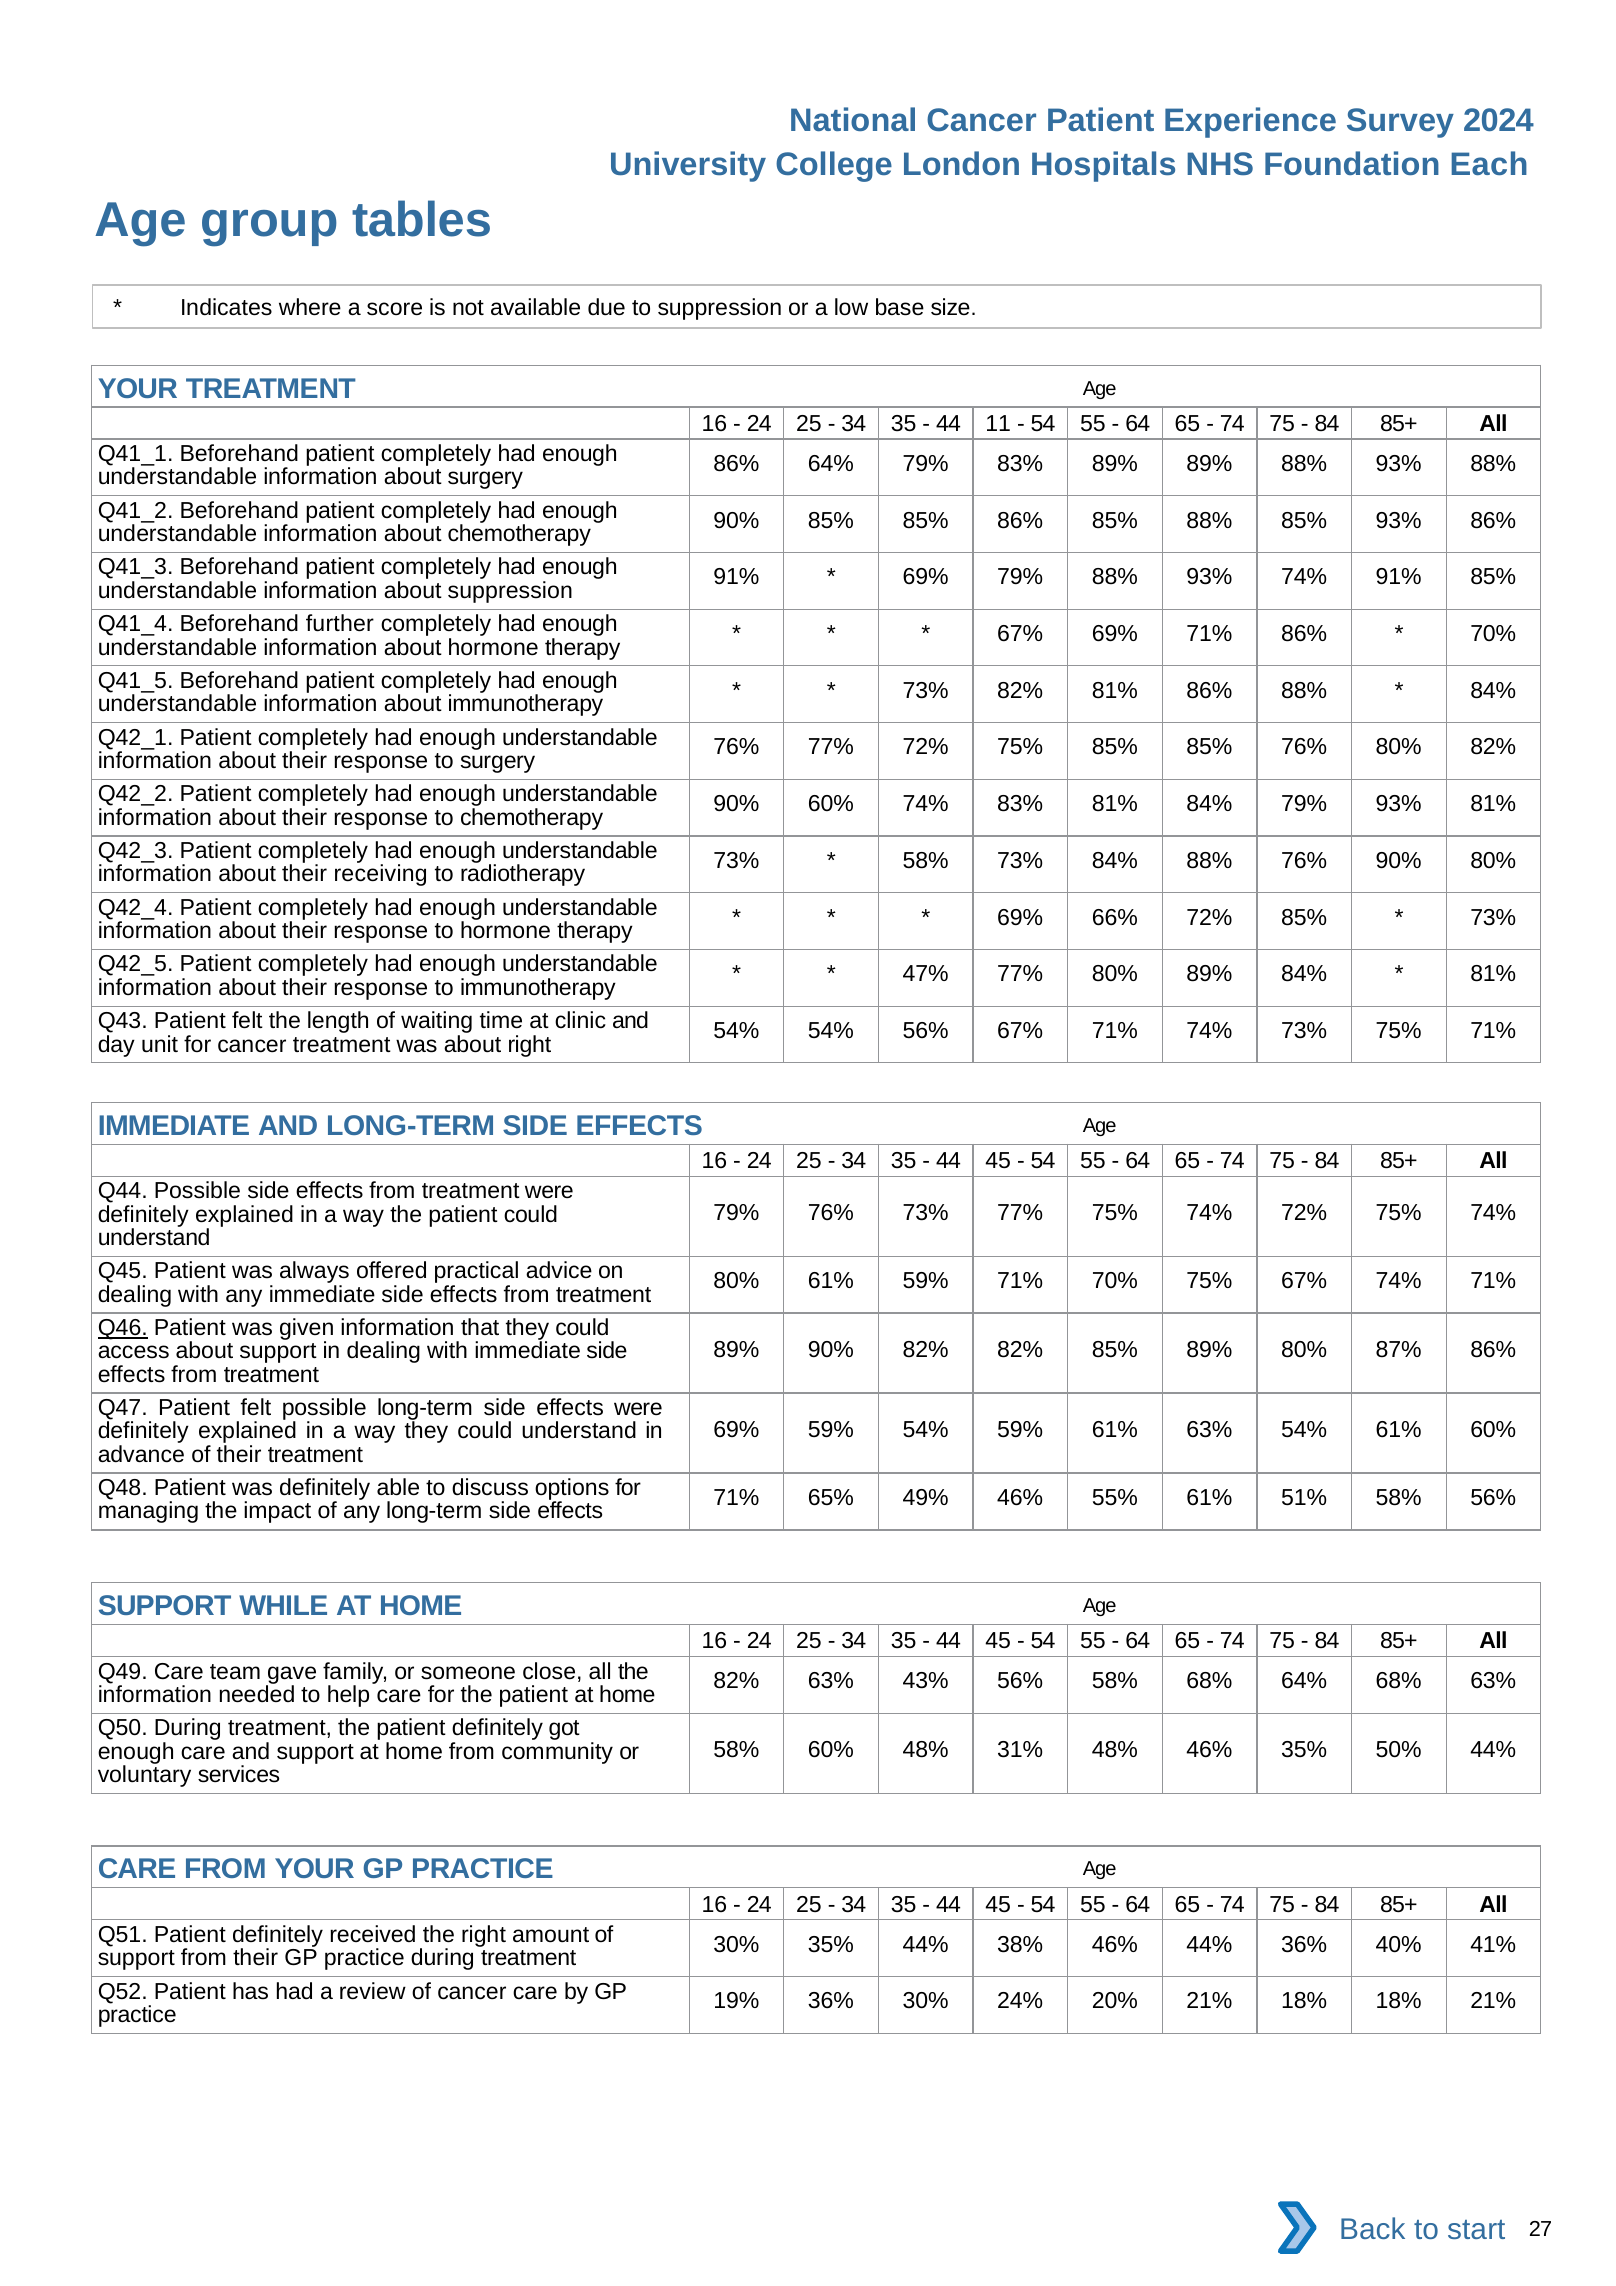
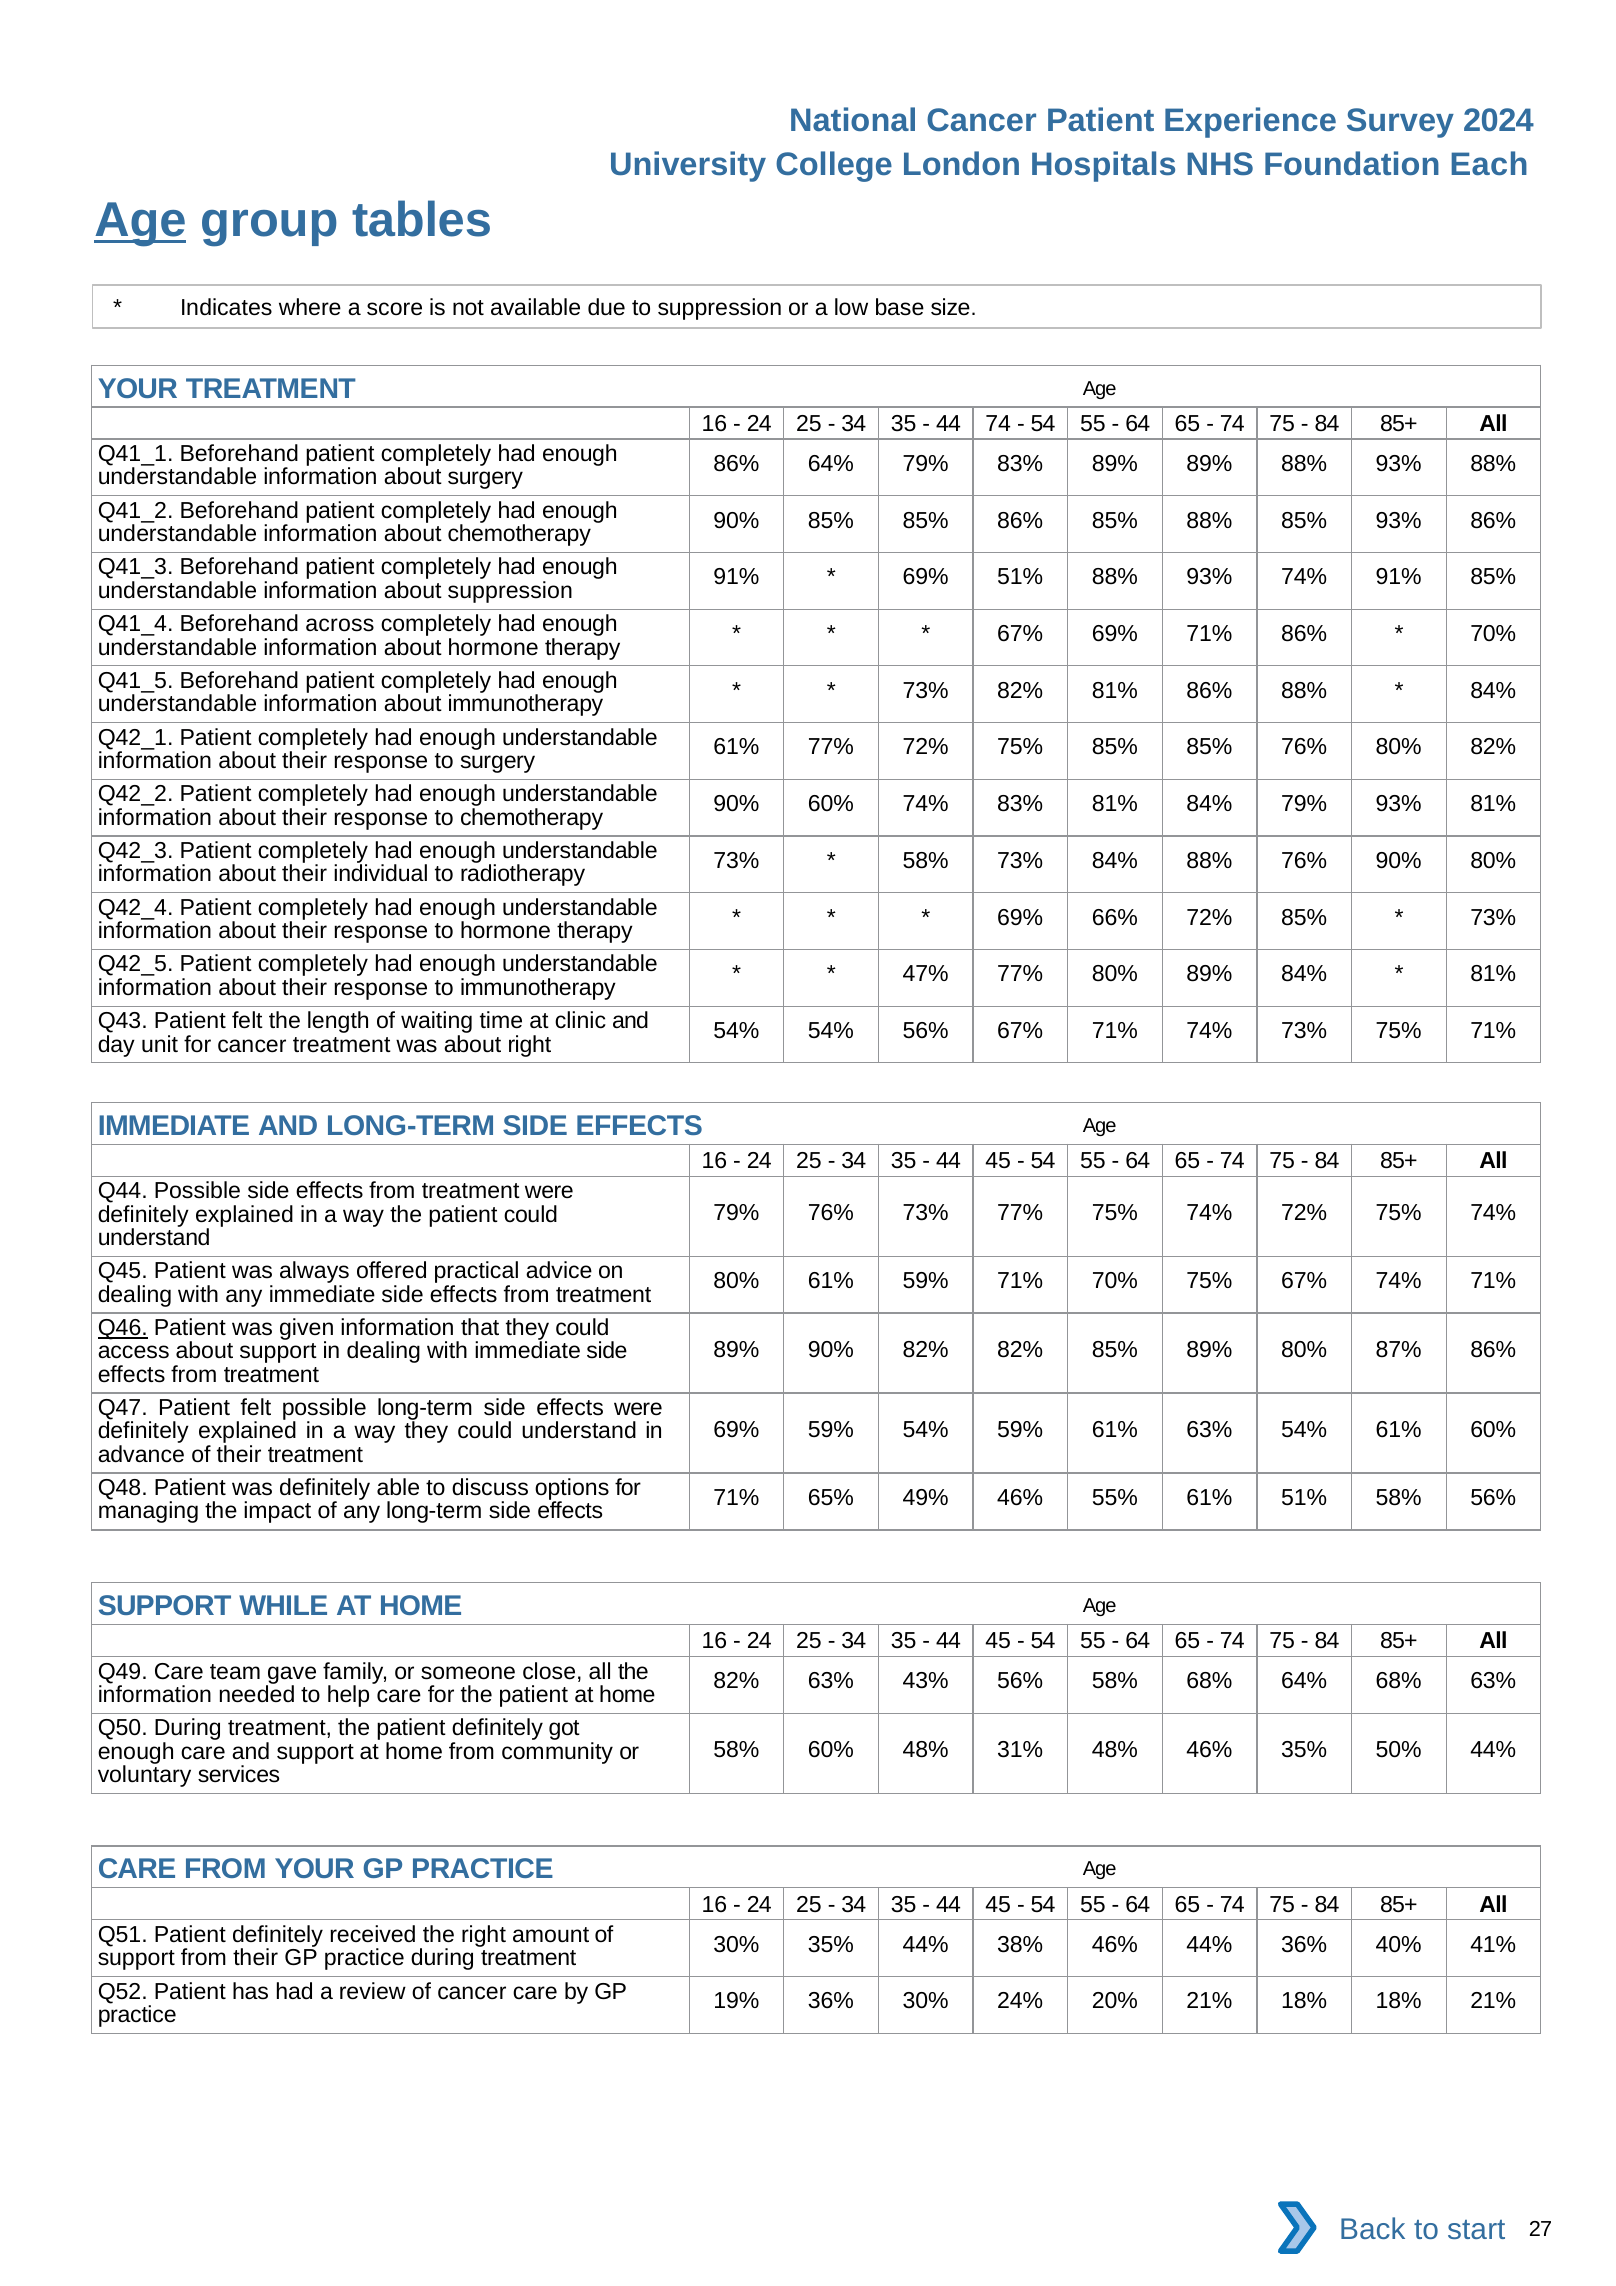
Age at (140, 221) underline: none -> present
44 11: 11 -> 74
69% 79%: 79% -> 51%
further: further -> across
76% at (736, 748): 76% -> 61%
receiving: receiving -> individual
